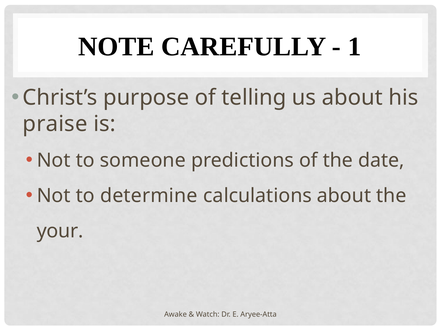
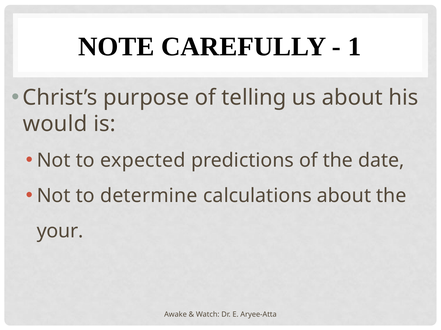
praise: praise -> would
someone: someone -> expected
